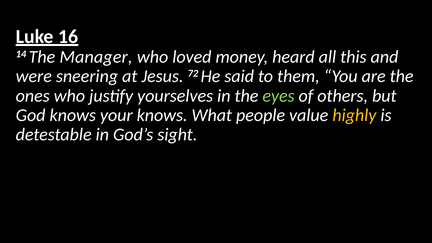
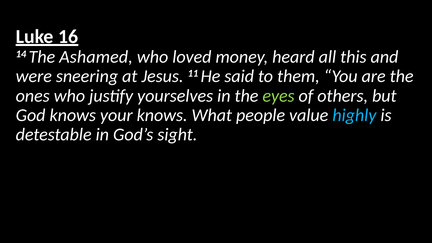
Manager: Manager -> Ashamed
72: 72 -> 11
highly colour: yellow -> light blue
